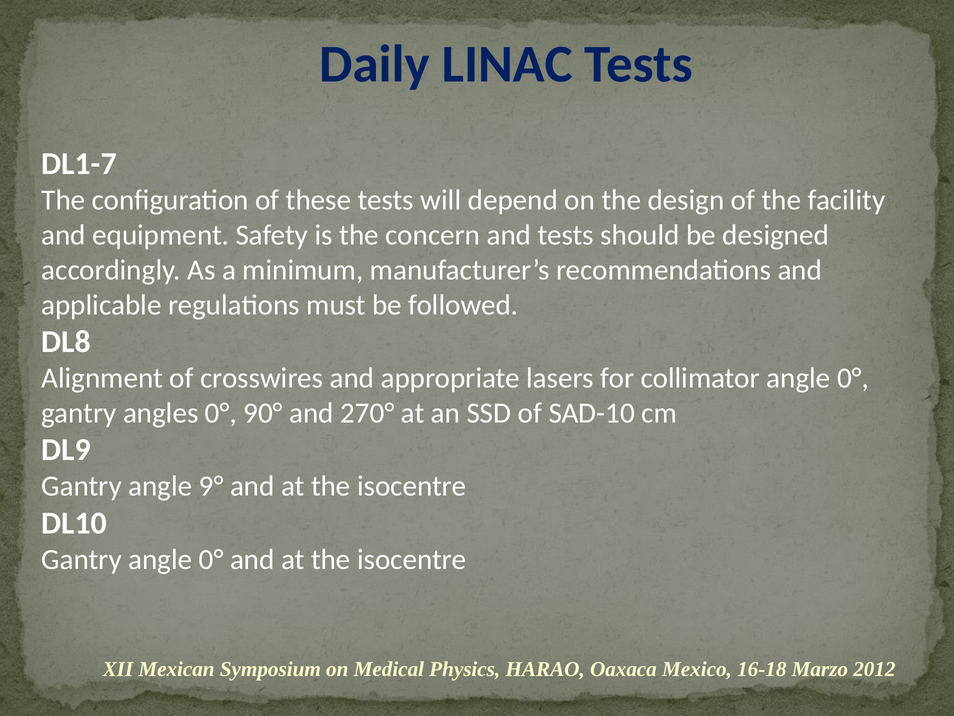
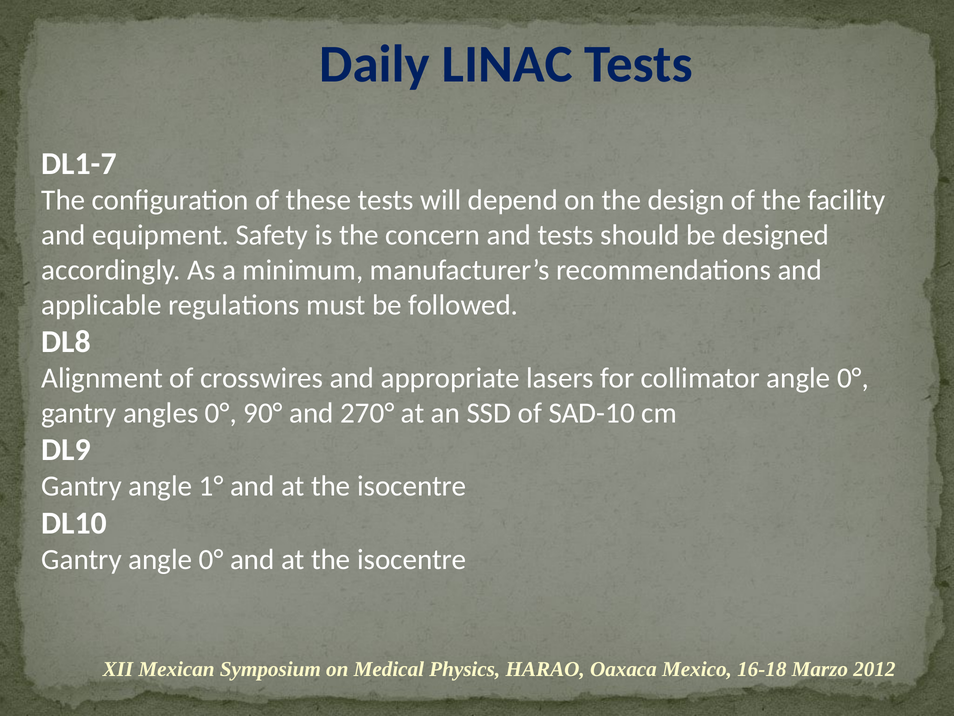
9°: 9° -> 1°
